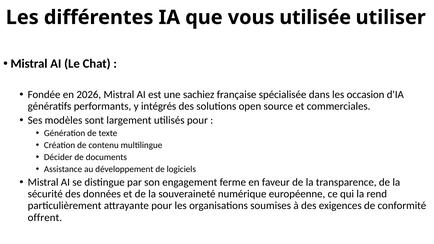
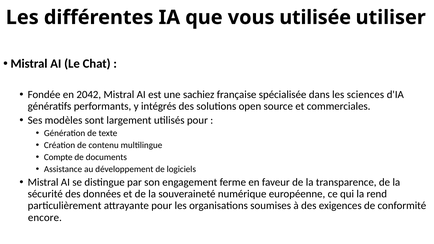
2026: 2026 -> 2042
occasion: occasion -> sciences
Décider: Décider -> Compte
offrent: offrent -> encore
